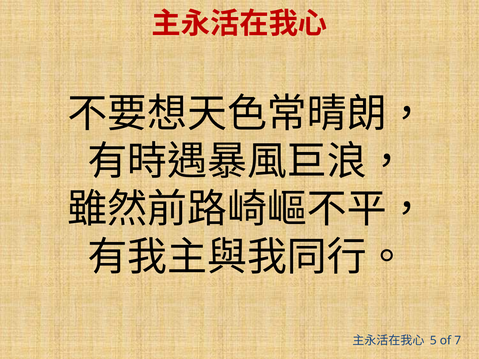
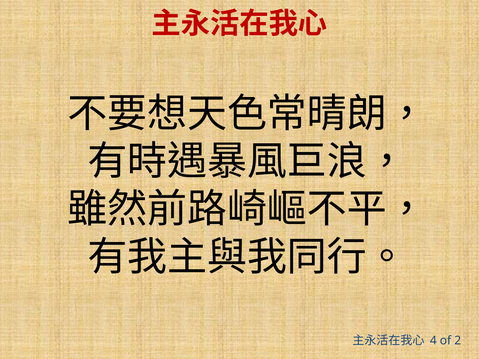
5: 5 -> 4
7: 7 -> 2
